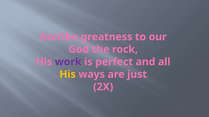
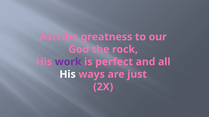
His at (68, 75) colour: yellow -> white
